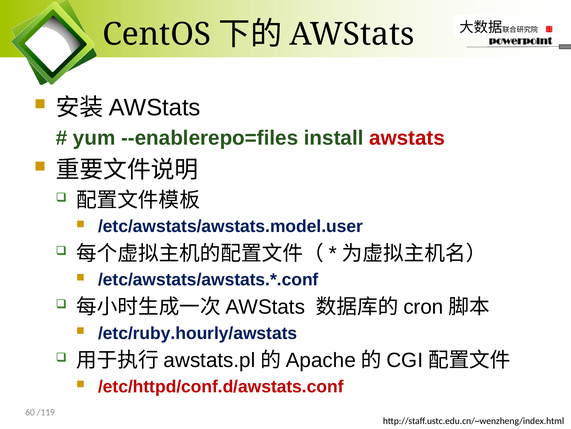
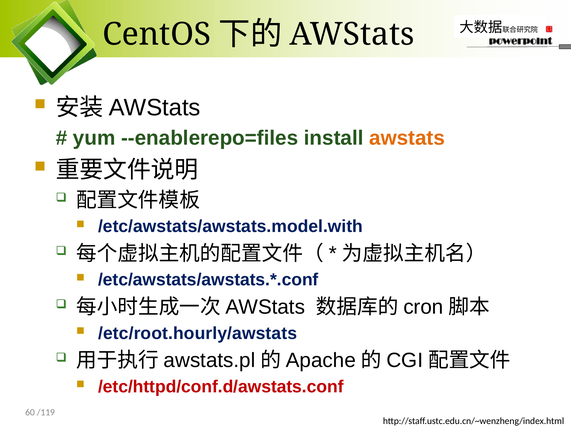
awstats at (407, 138) colour: red -> orange
/etc/awstats/awstats.model.user: /etc/awstats/awstats.model.user -> /etc/awstats/awstats.model.with
/etc/ruby.hourly/awstats: /etc/ruby.hourly/awstats -> /etc/root.hourly/awstats
